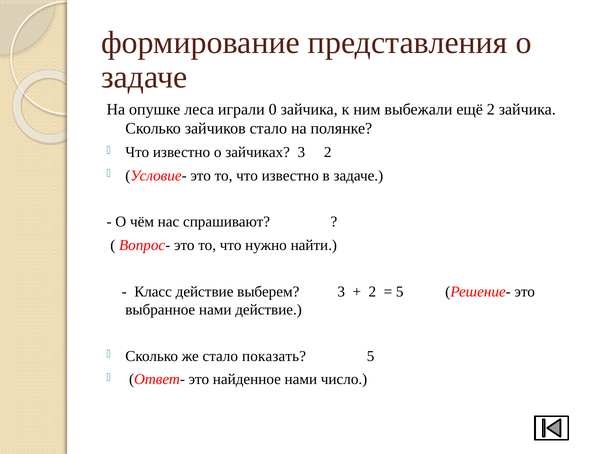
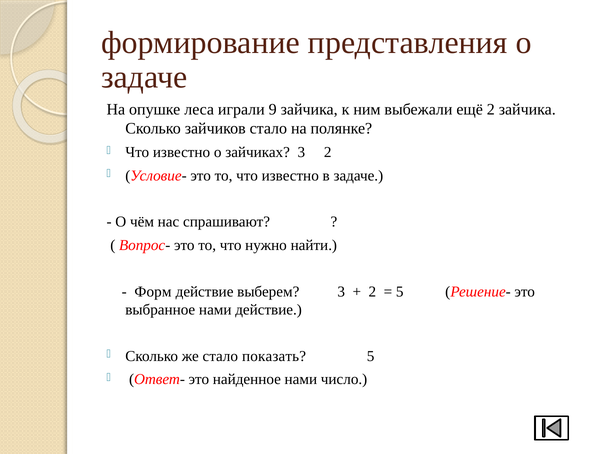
0: 0 -> 9
Класс: Класс -> Форм
